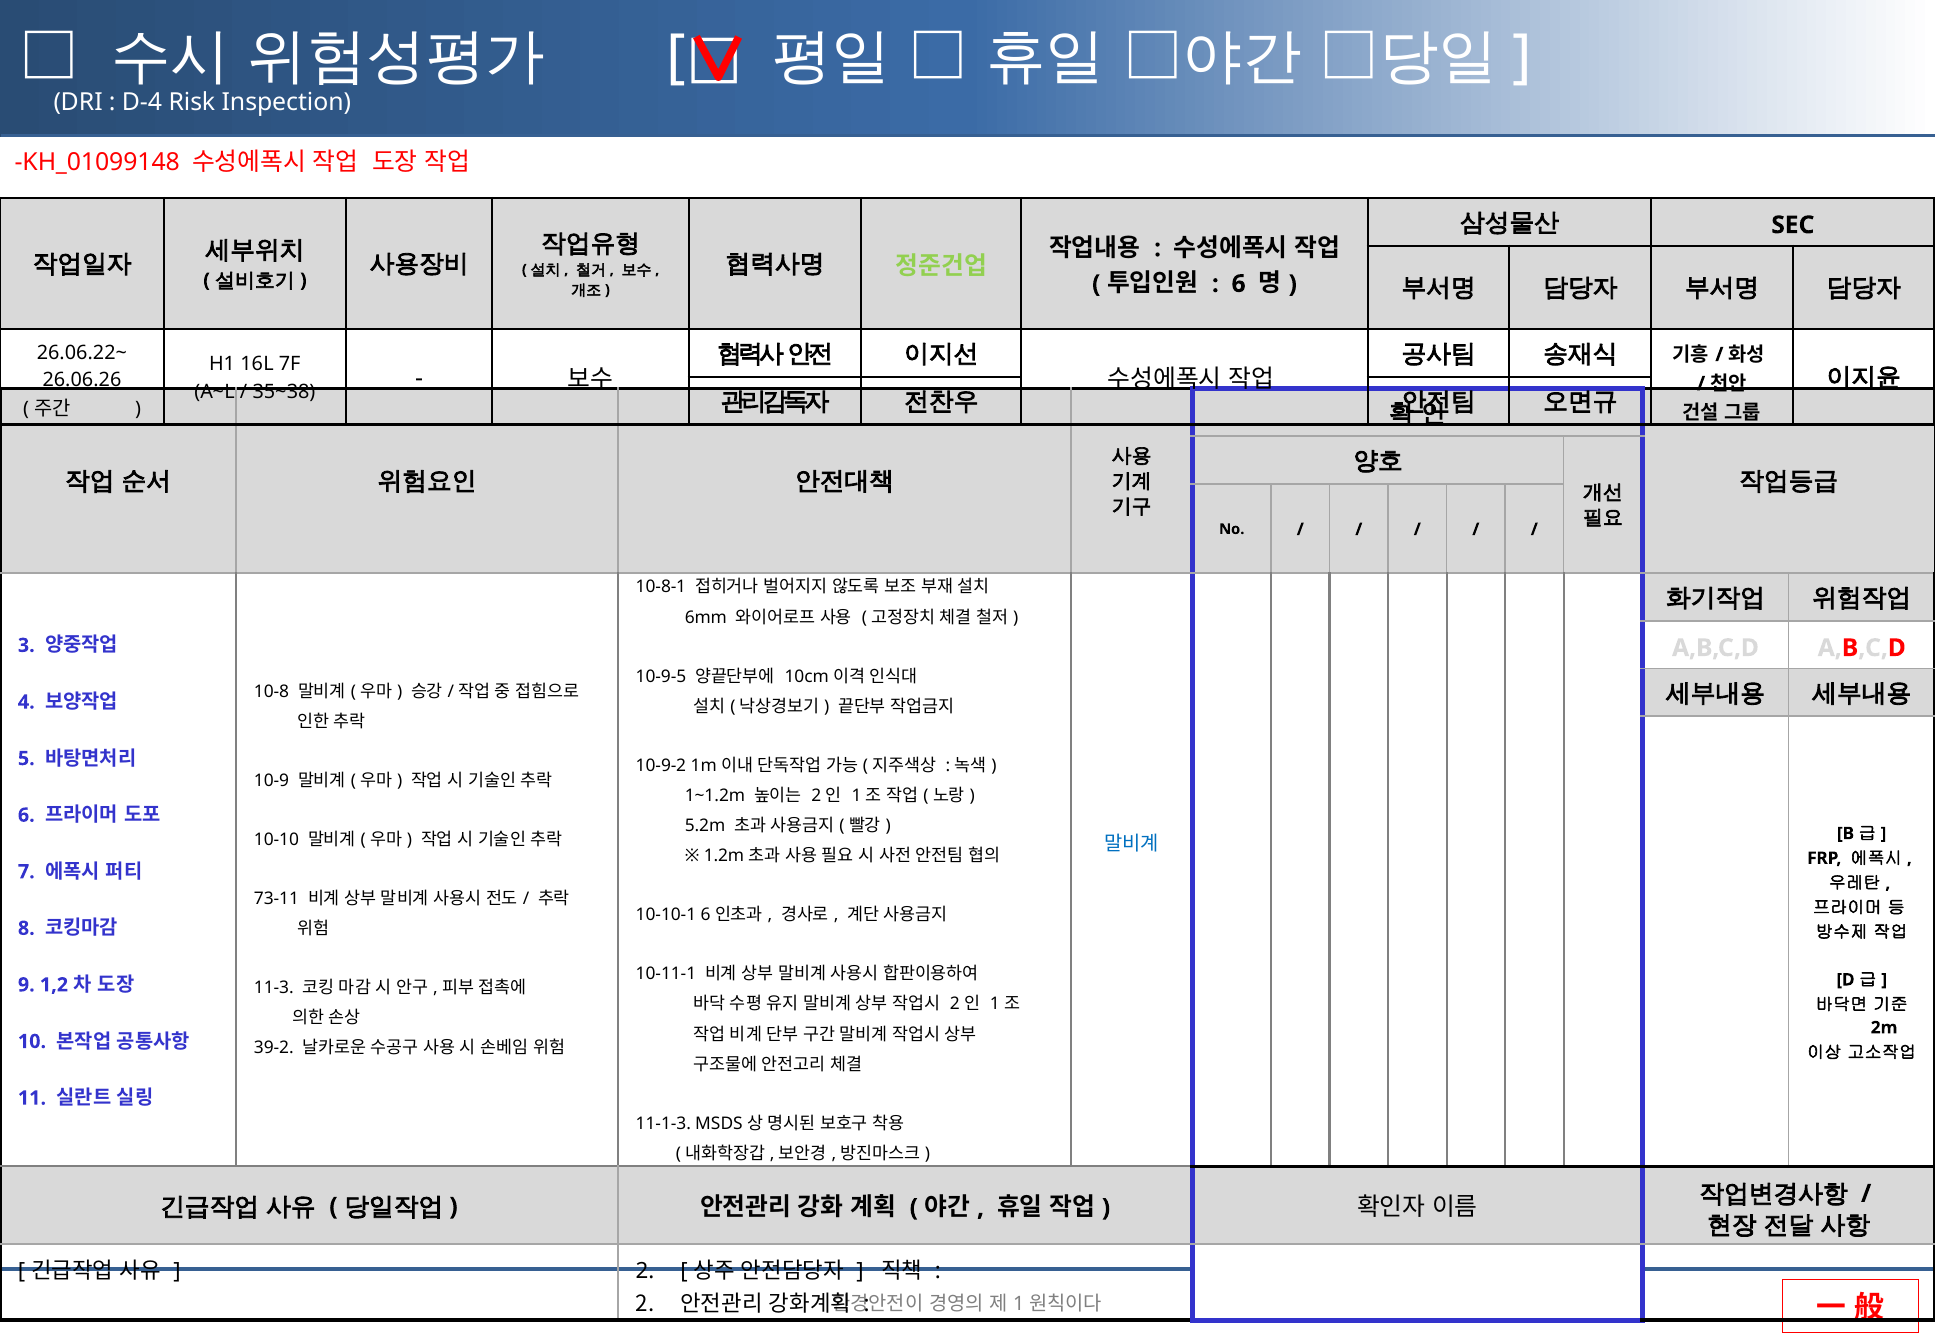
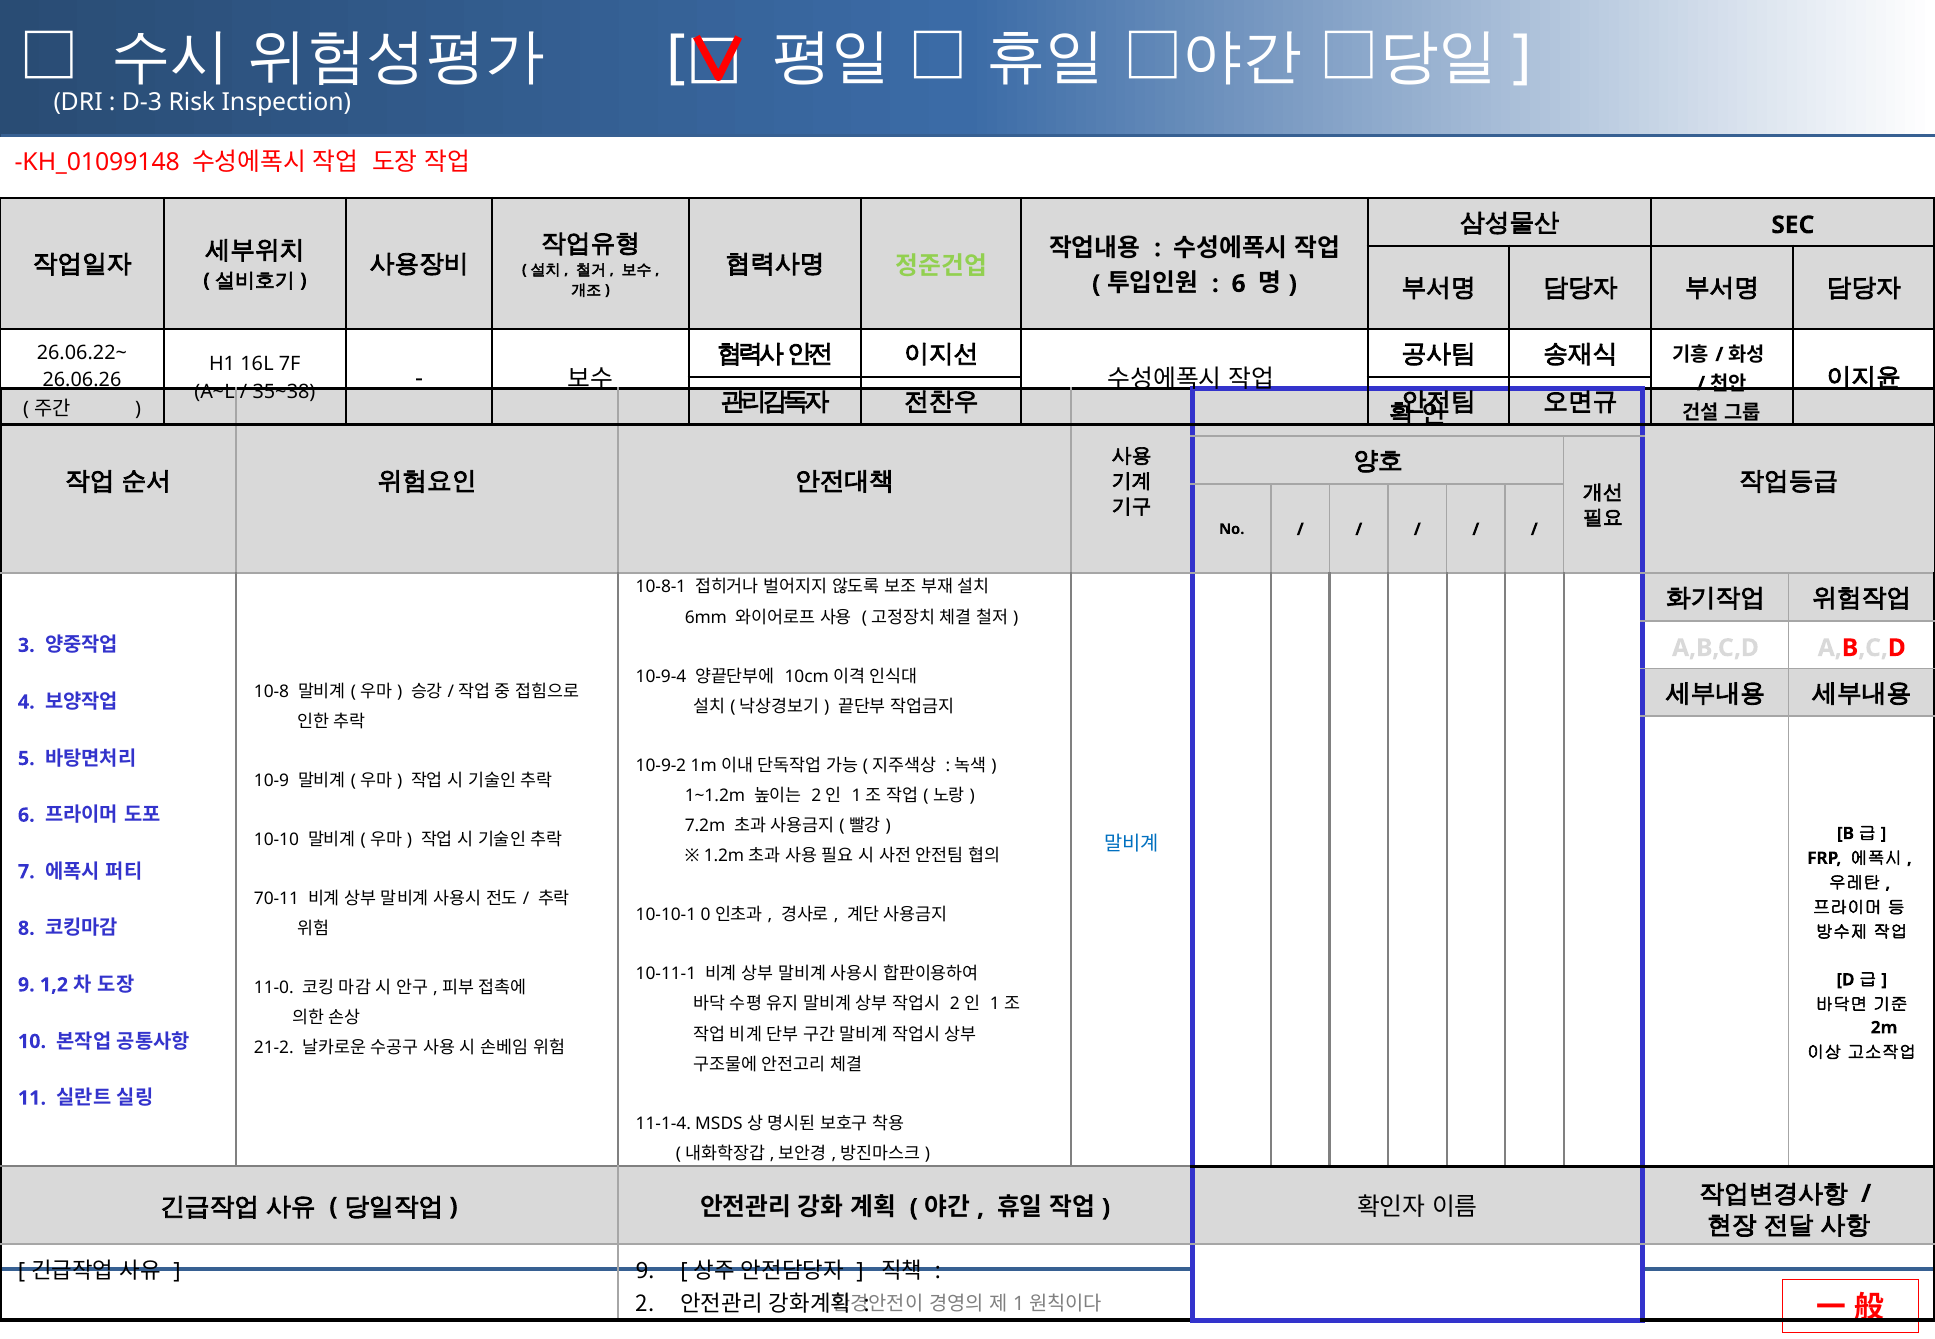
D-4: D-4 -> D-3
10-9-5: 10-9-5 -> 10-9-4
5.2m: 5.2m -> 7.2m
73-11: 73-11 -> 70-11
10-10-1 6: 6 -> 0
11-3: 11-3 -> 11-0
39-2: 39-2 -> 21-2
11-1-3: 11-1-3 -> 11-1-4
2 at (645, 1272): 2 -> 9
